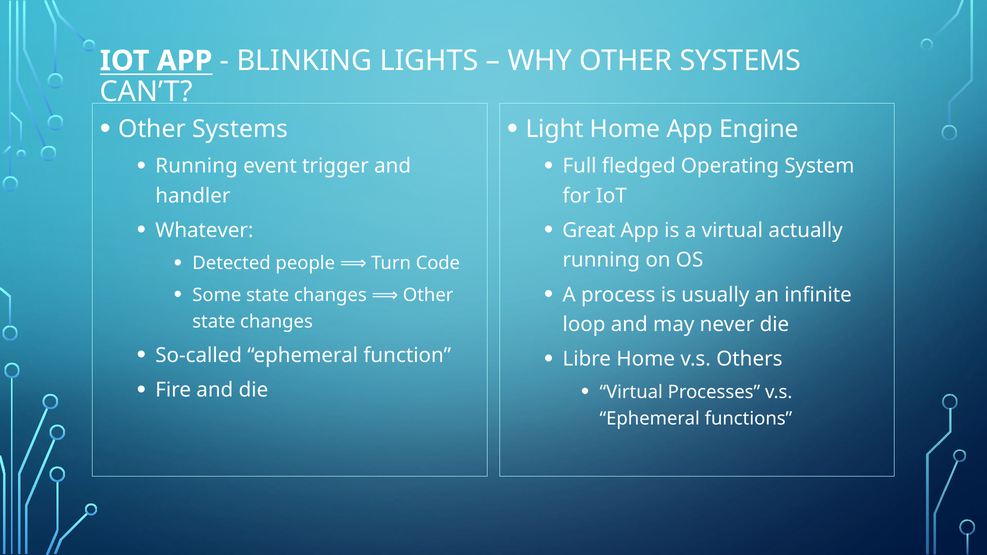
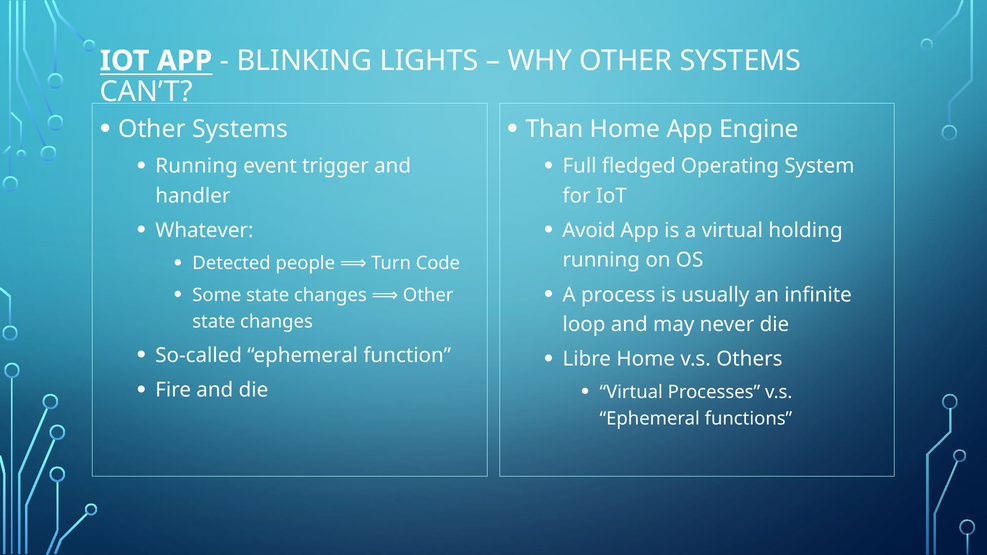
Light: Light -> Than
Great: Great -> Avoid
actually: actually -> holding
